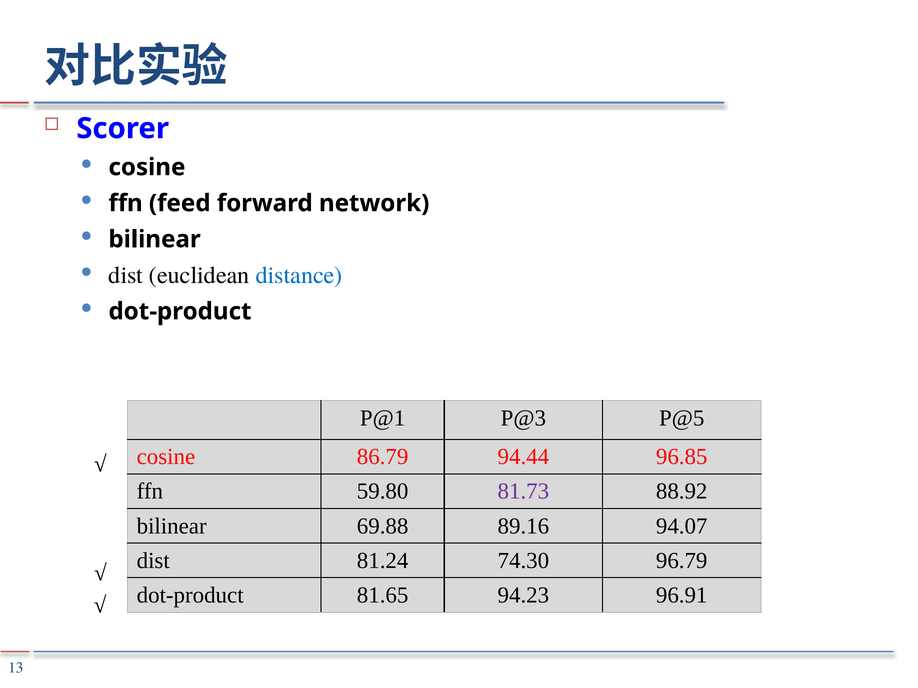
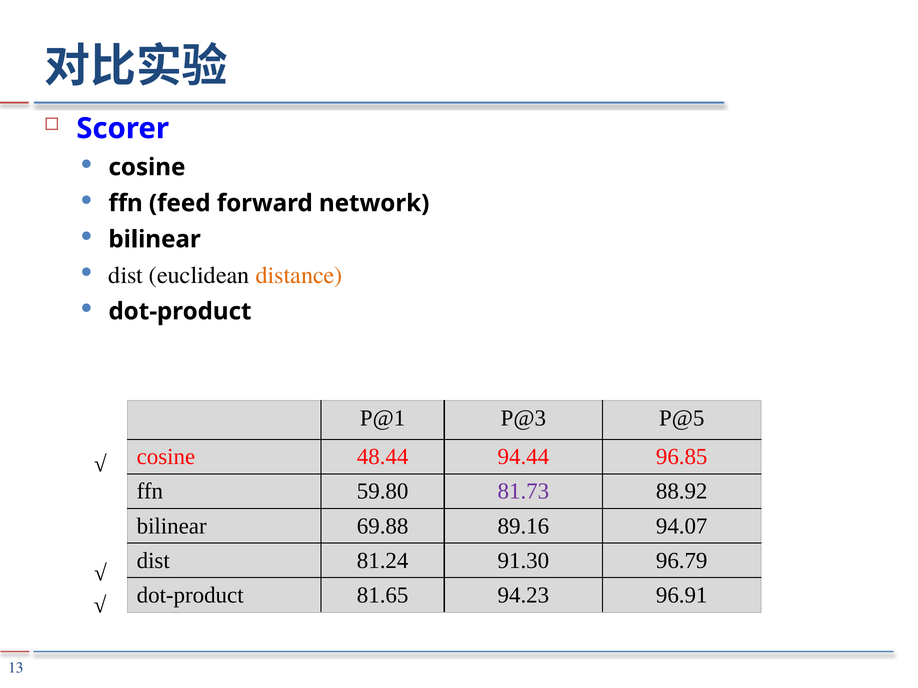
distance colour: blue -> orange
86.79: 86.79 -> 48.44
74.30: 74.30 -> 91.30
